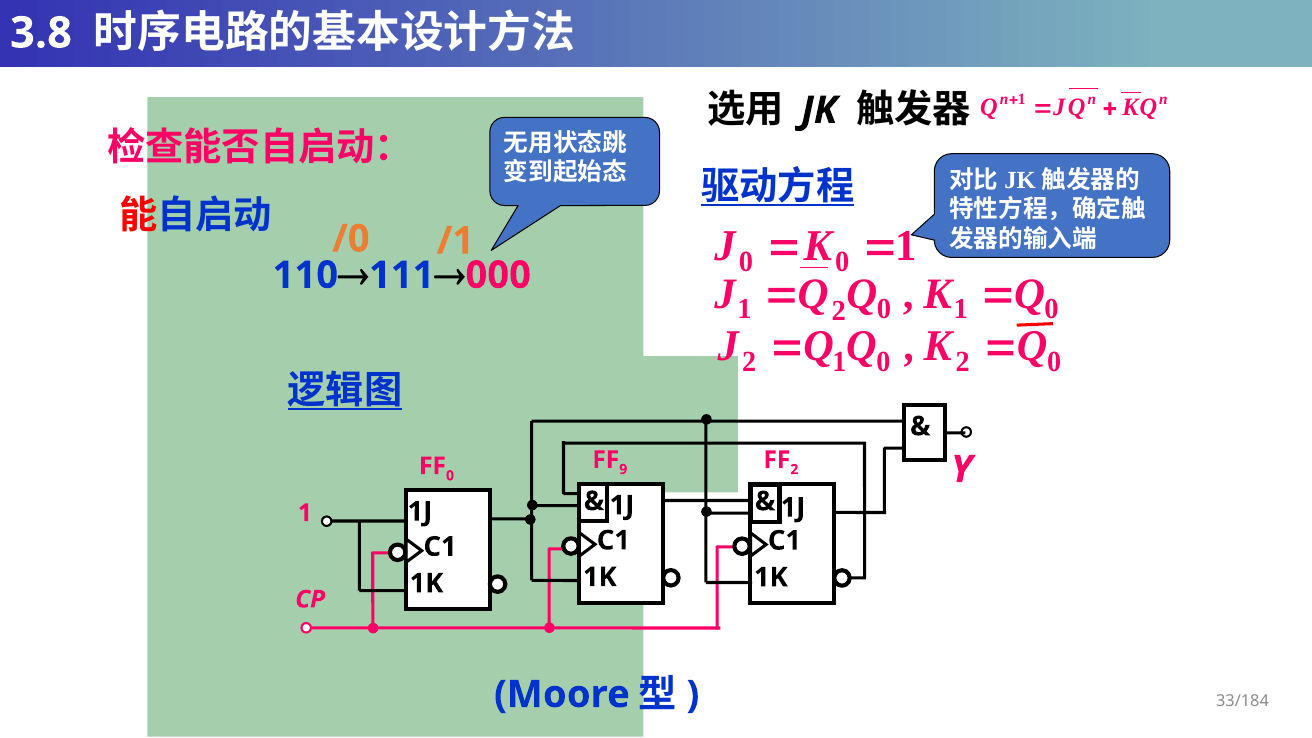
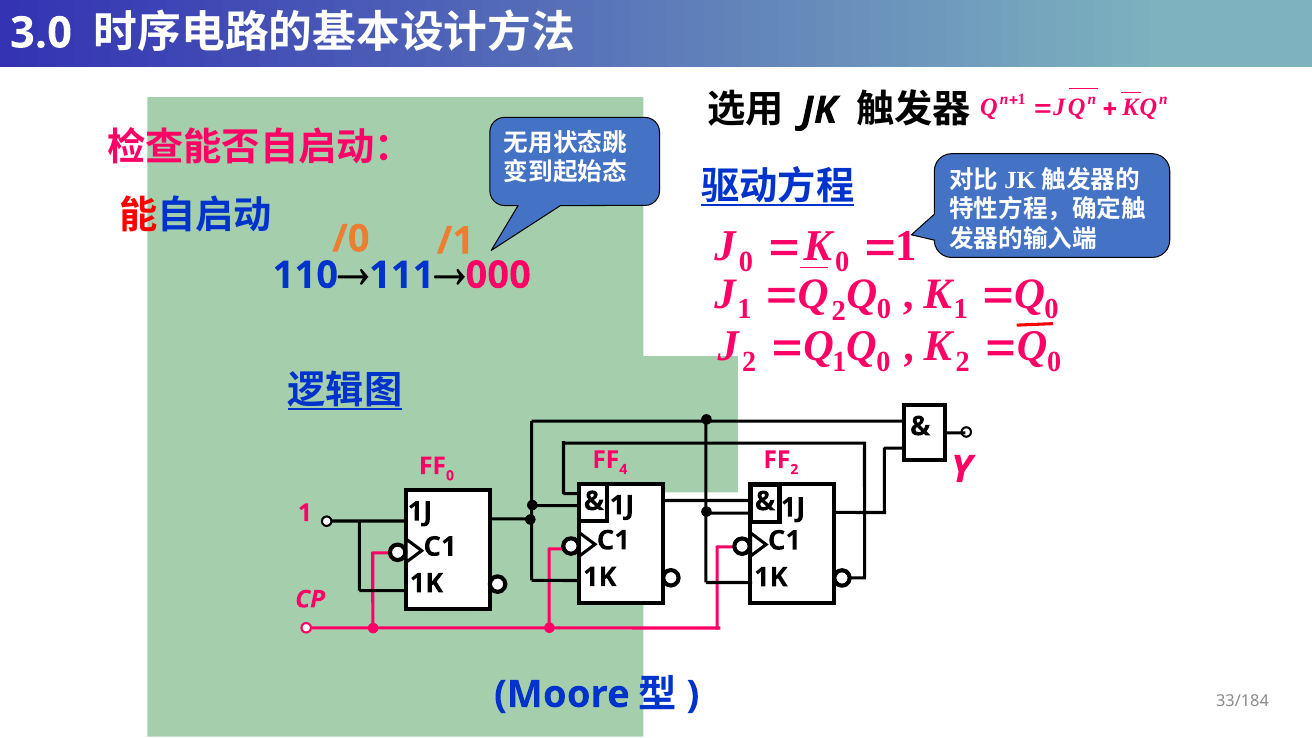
3.8: 3.8 -> 3.0
9: 9 -> 4
